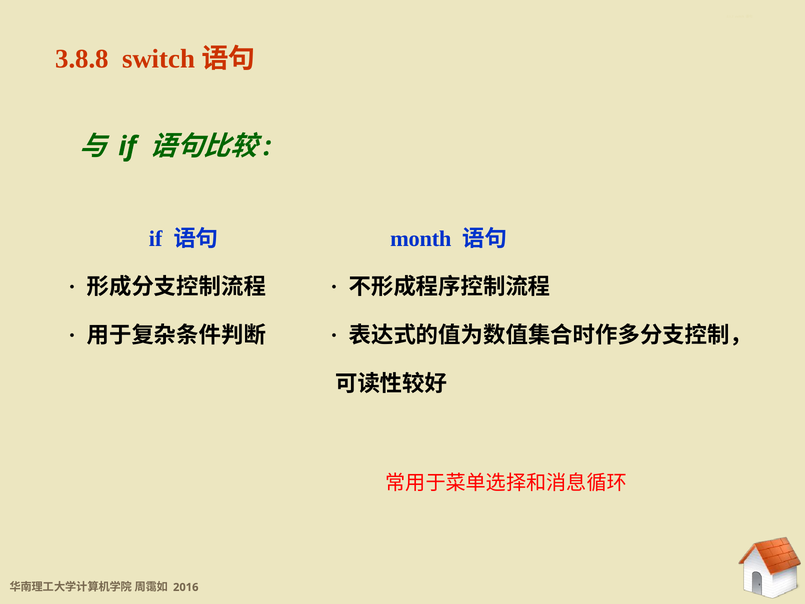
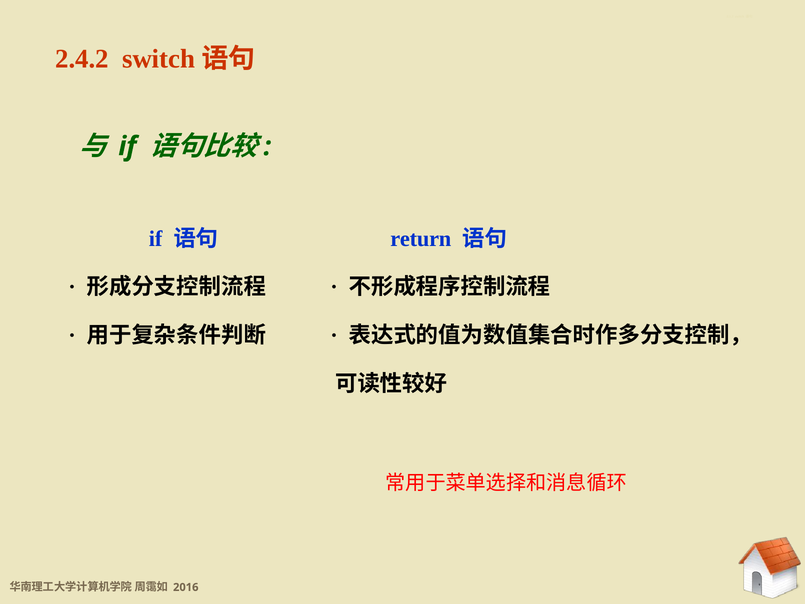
3.8.8: 3.8.8 -> 2.4.2
month: month -> return
